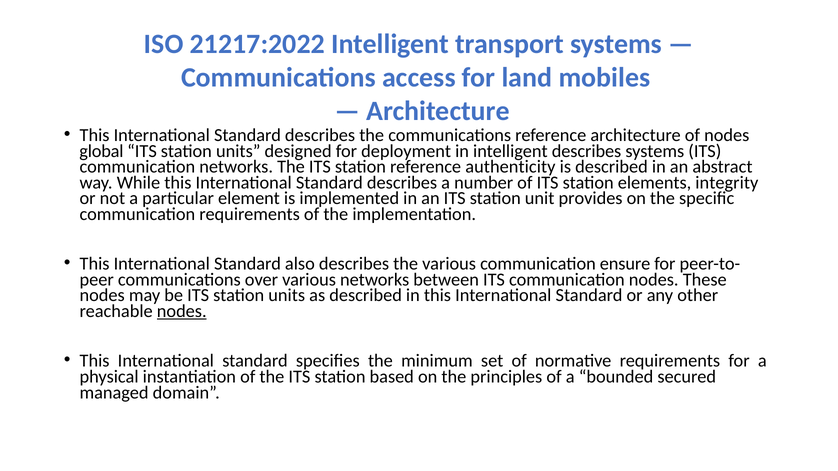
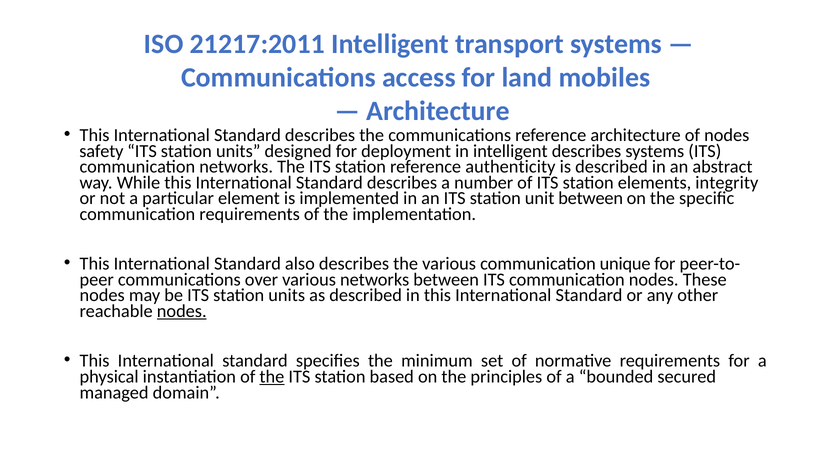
21217:2022: 21217:2022 -> 21217:2011
global: global -> safety
unit provides: provides -> between
ensure: ensure -> unique
the at (272, 377) underline: none -> present
